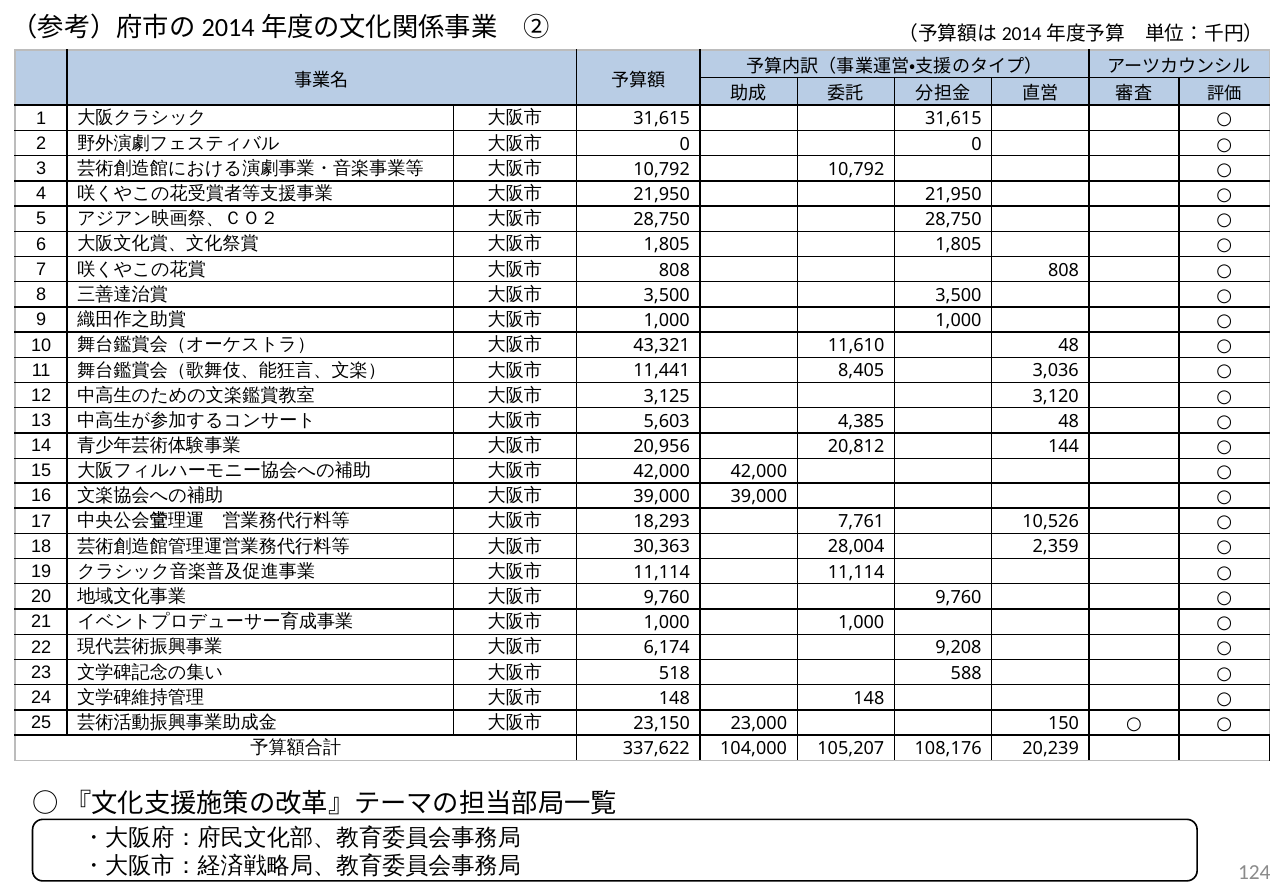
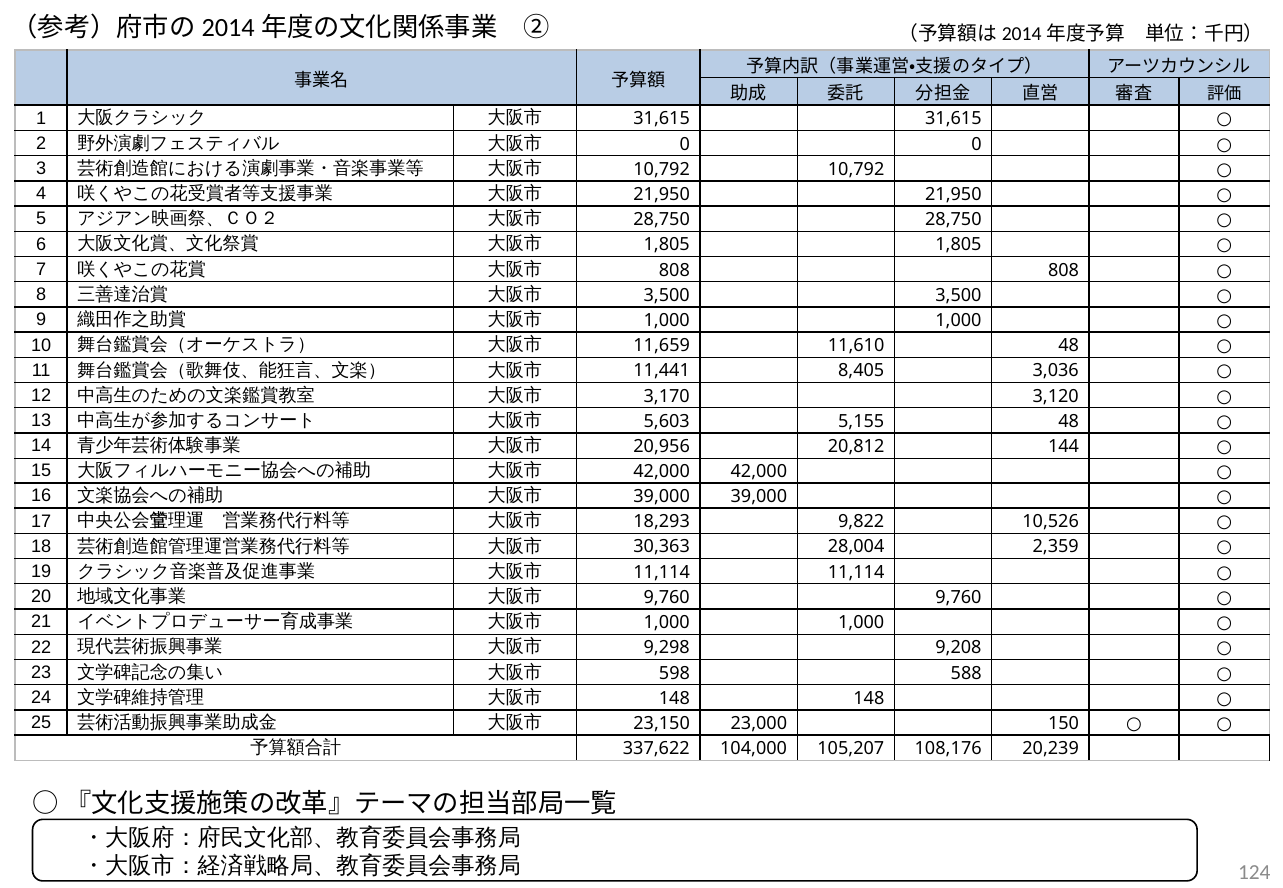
43,321: 43,321 -> 11,659
3,125: 3,125 -> 3,170
4,385: 4,385 -> 5,155
7,761: 7,761 -> 9,822
6,174: 6,174 -> 9,298
518: 518 -> 598
